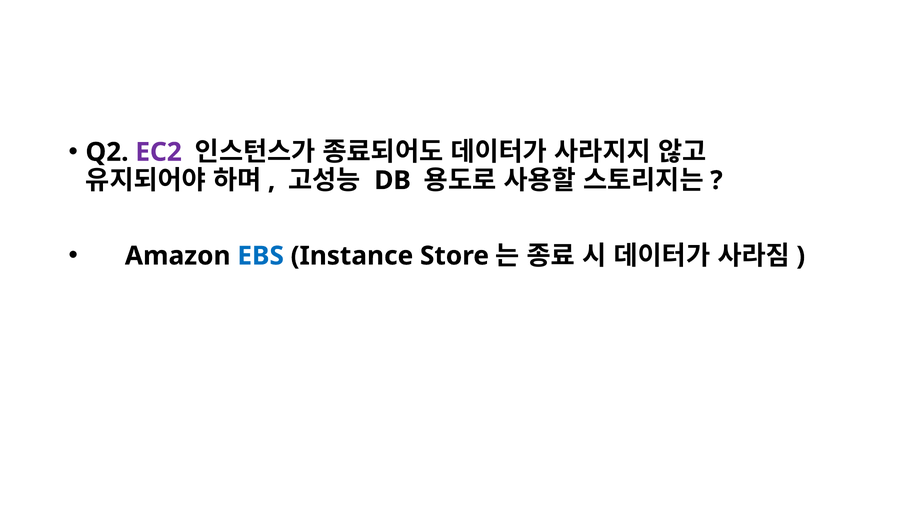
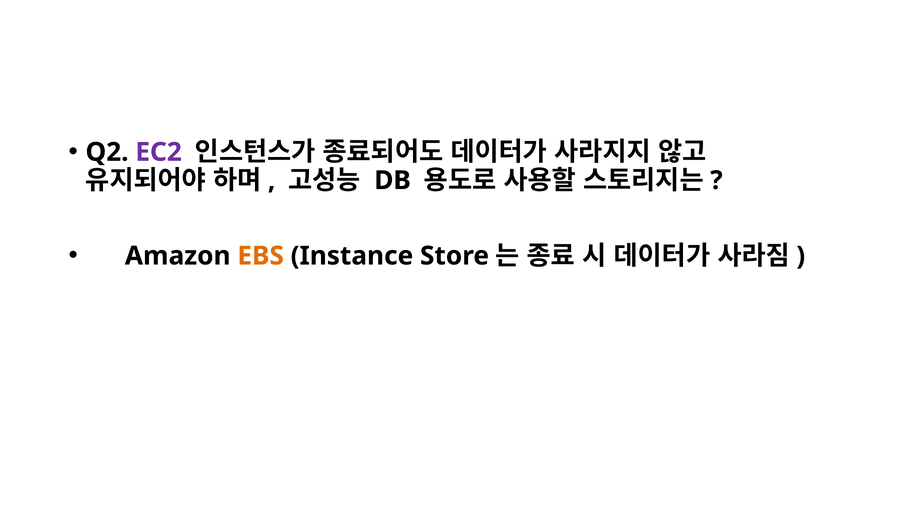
EBS colour: blue -> orange
